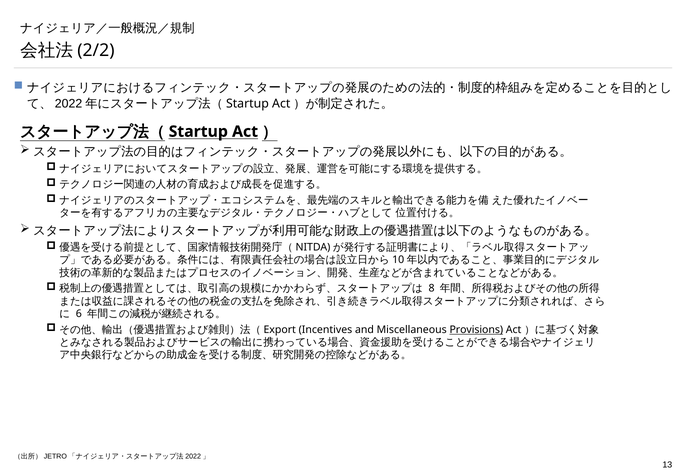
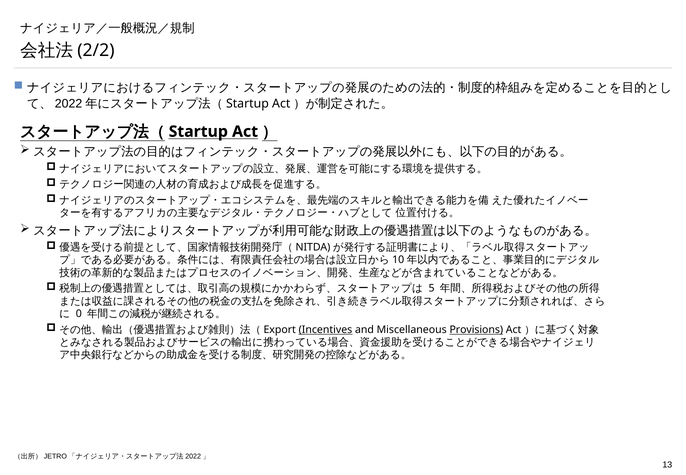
8: 8 -> 5
6: 6 -> 0
Incentives underline: none -> present
